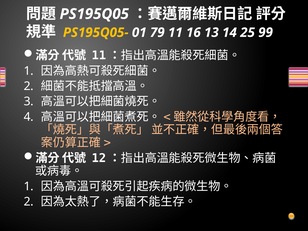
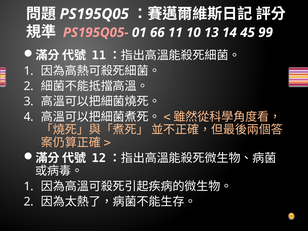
PS195Q05- colour: yellow -> pink
79: 79 -> 66
16: 16 -> 10
25: 25 -> 45
